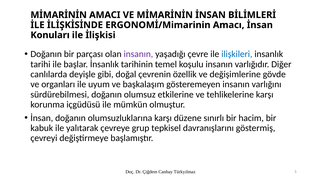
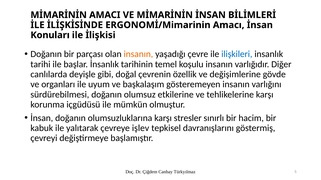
insanın at (138, 54) colour: purple -> orange
düzene: düzene -> stresler
grup: grup -> işlev
